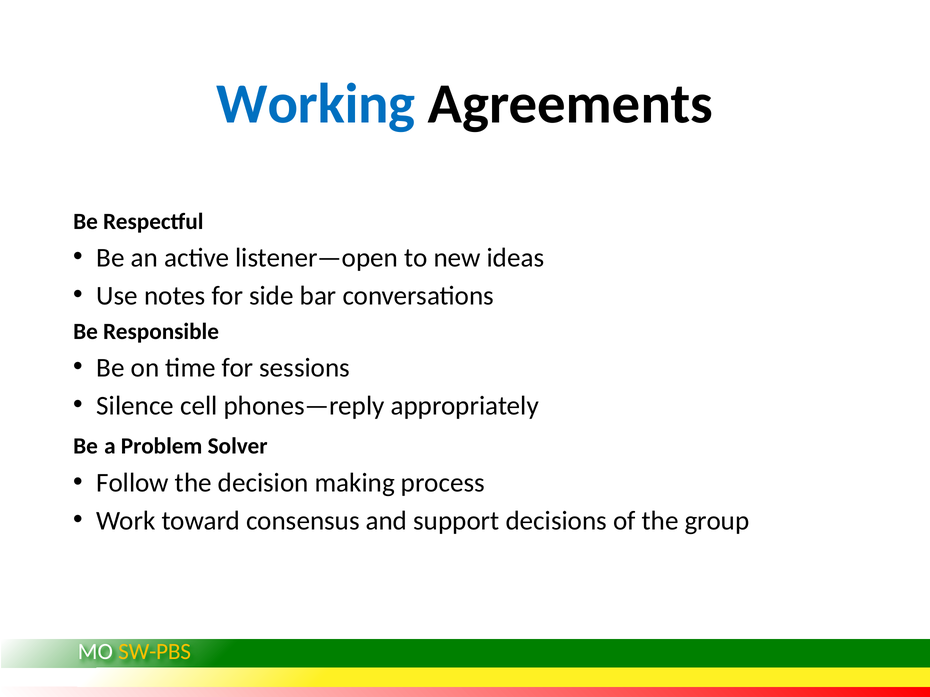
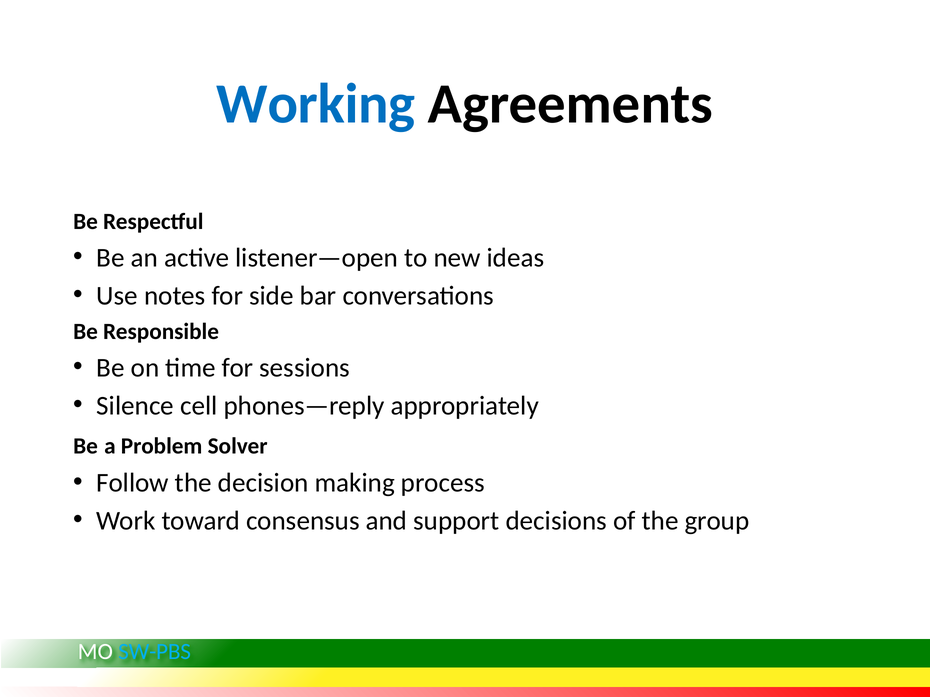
SW-PBS colour: yellow -> light blue
